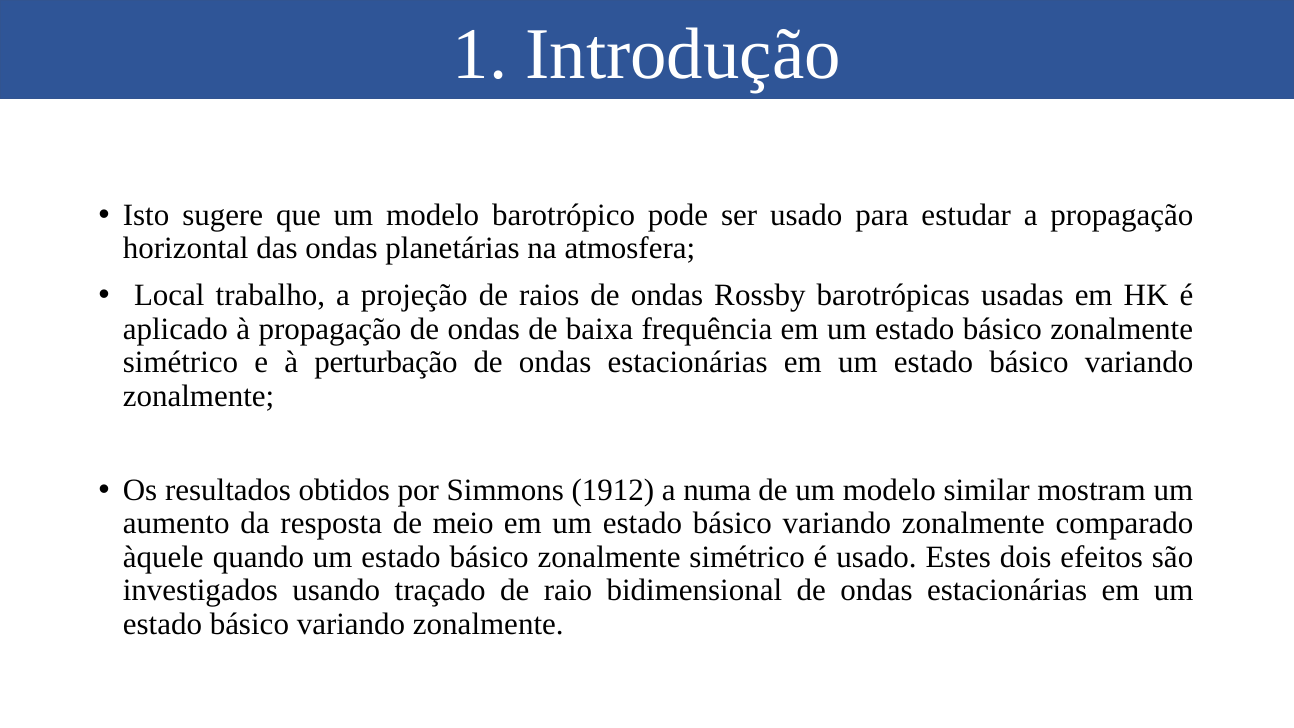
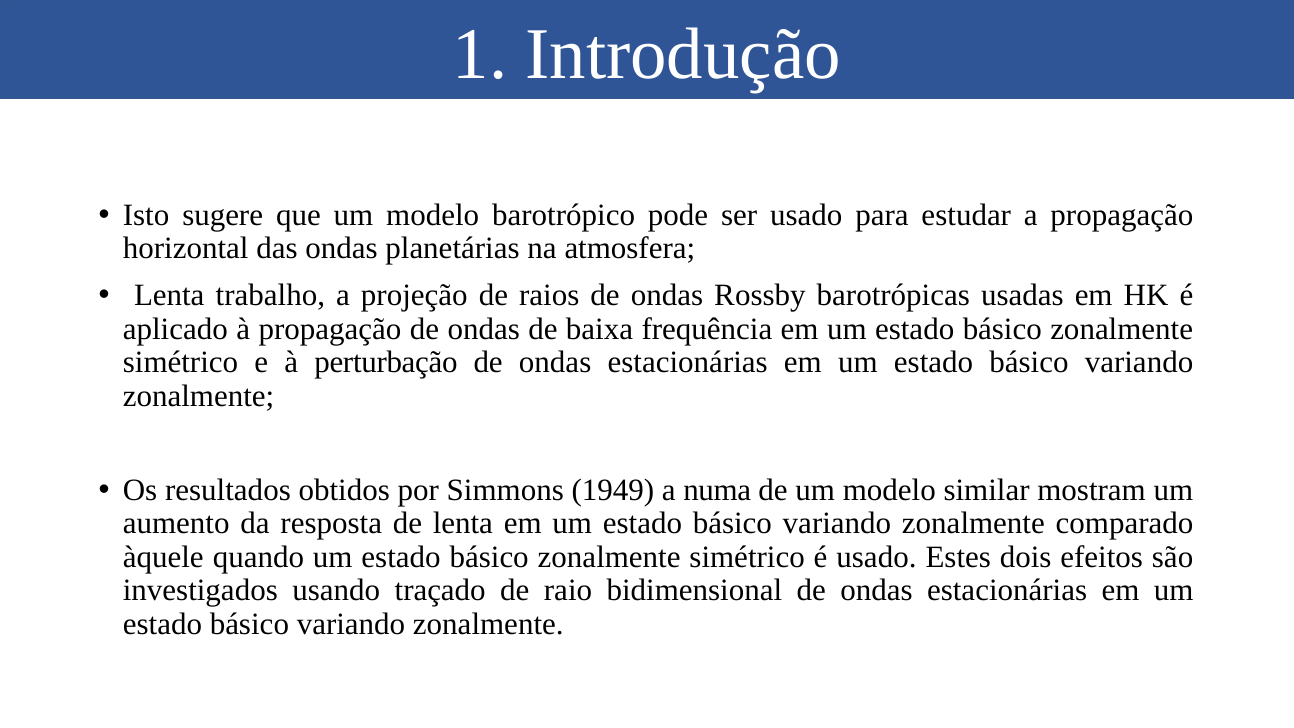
Local at (169, 296): Local -> Lenta
1912: 1912 -> 1949
de meio: meio -> lenta
